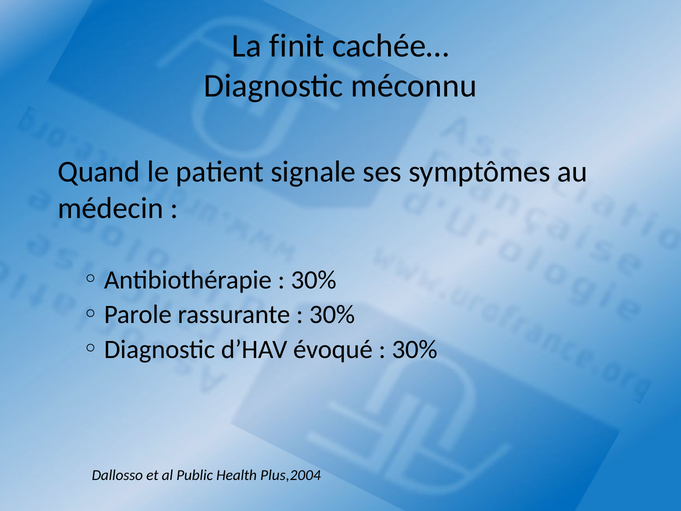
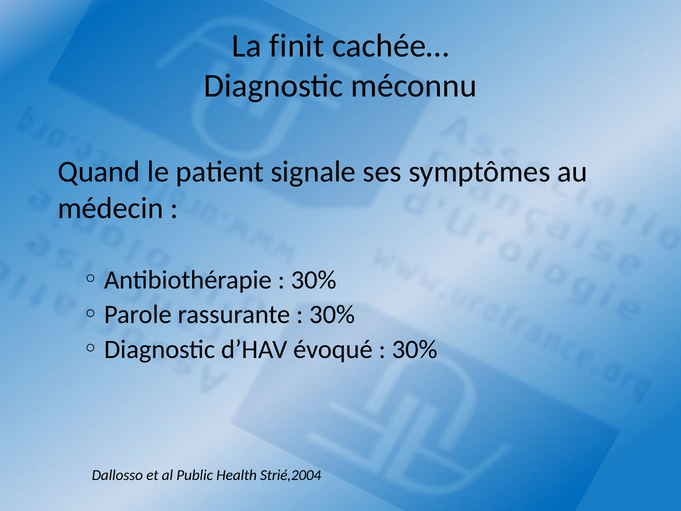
Plus,2004: Plus,2004 -> Strié,2004
